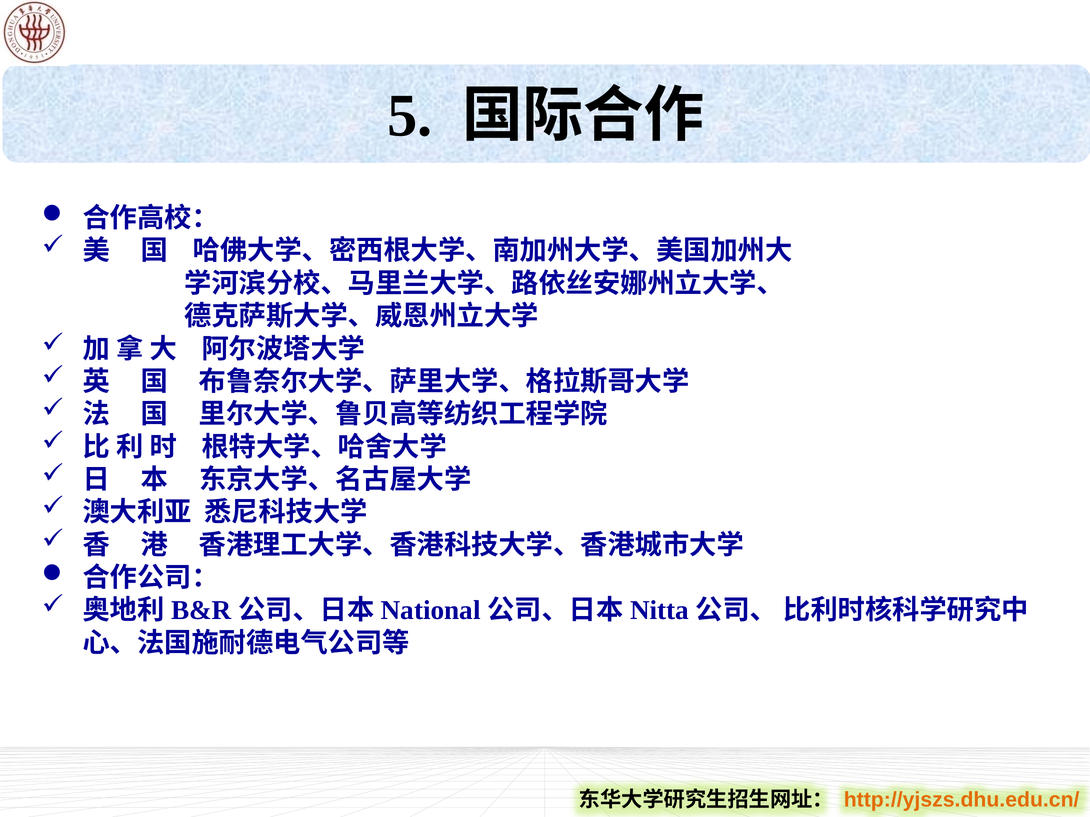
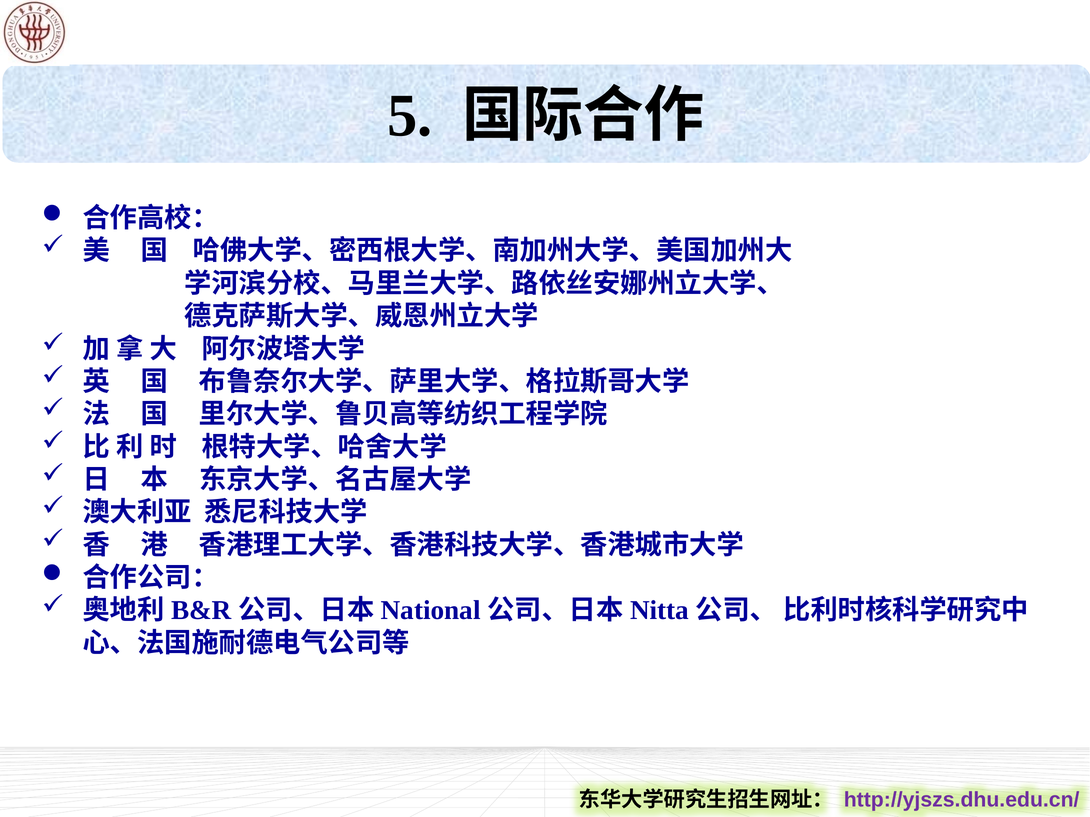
http://yjszs.dhu.edu.cn/ colour: orange -> purple
